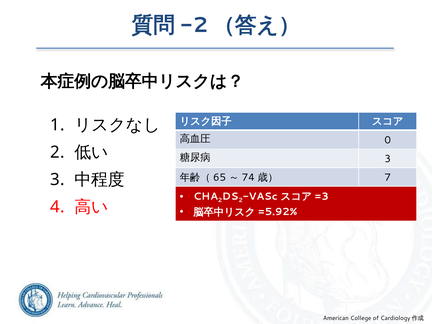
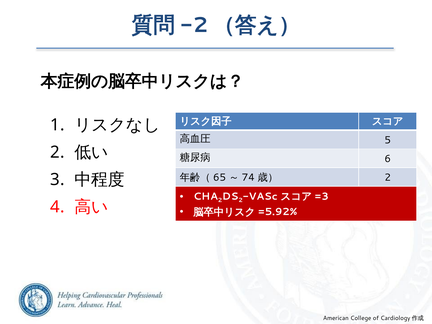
0: 0 -> 5
3 at (388, 159): 3 -> 6
7 at (388, 178): 7 -> 2
